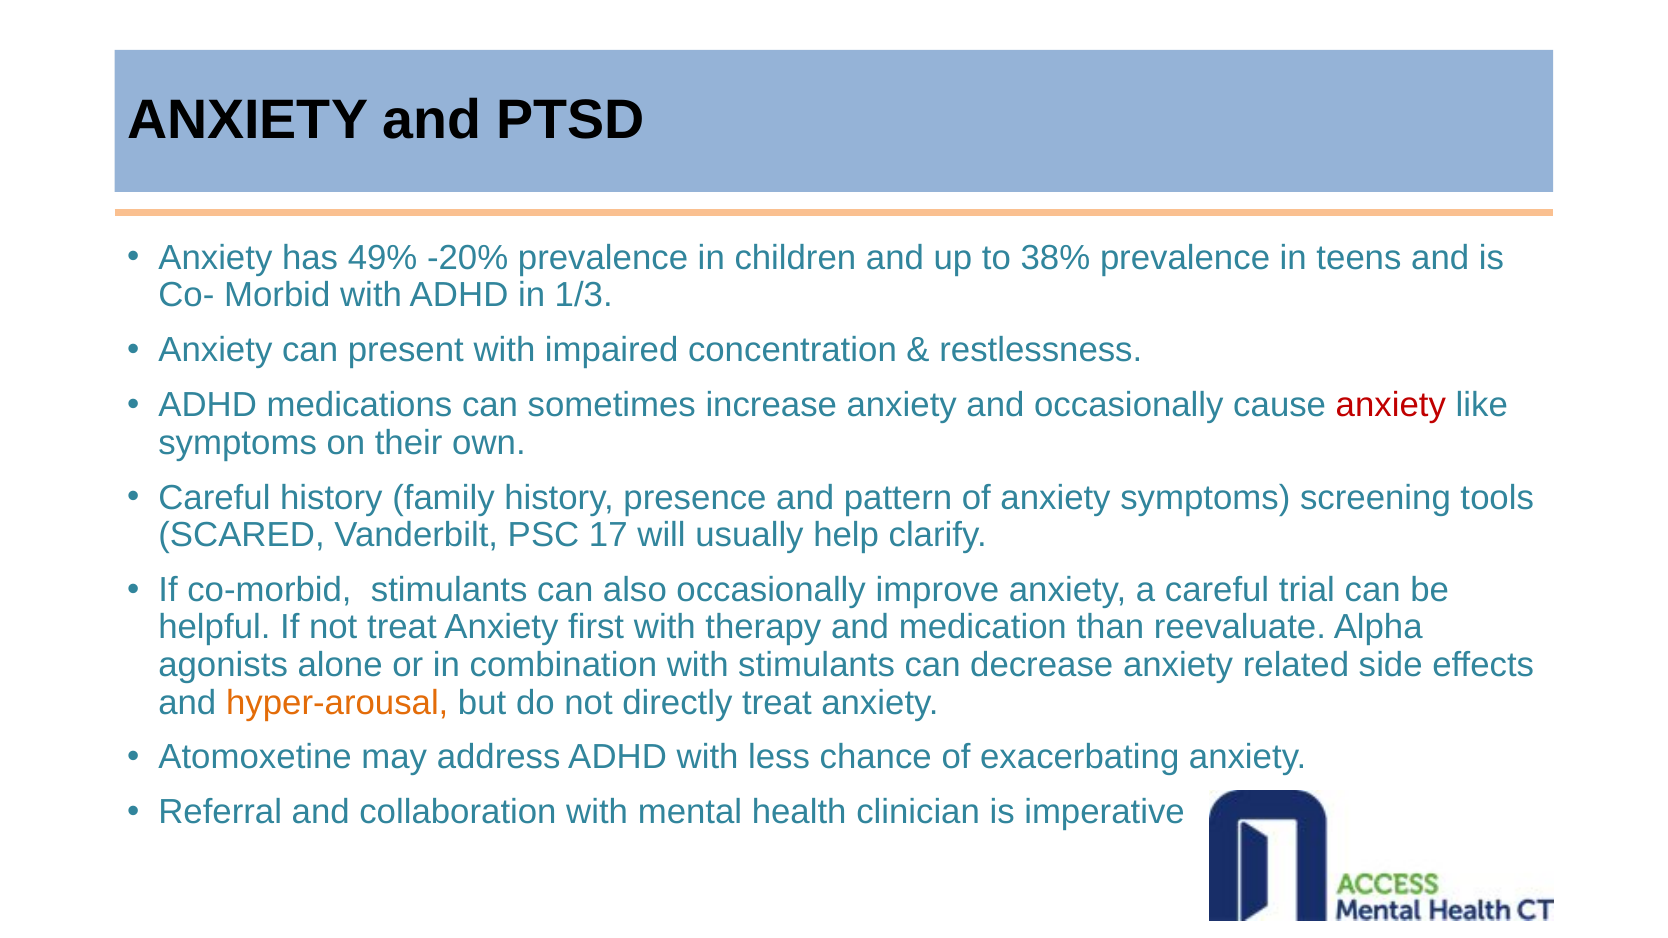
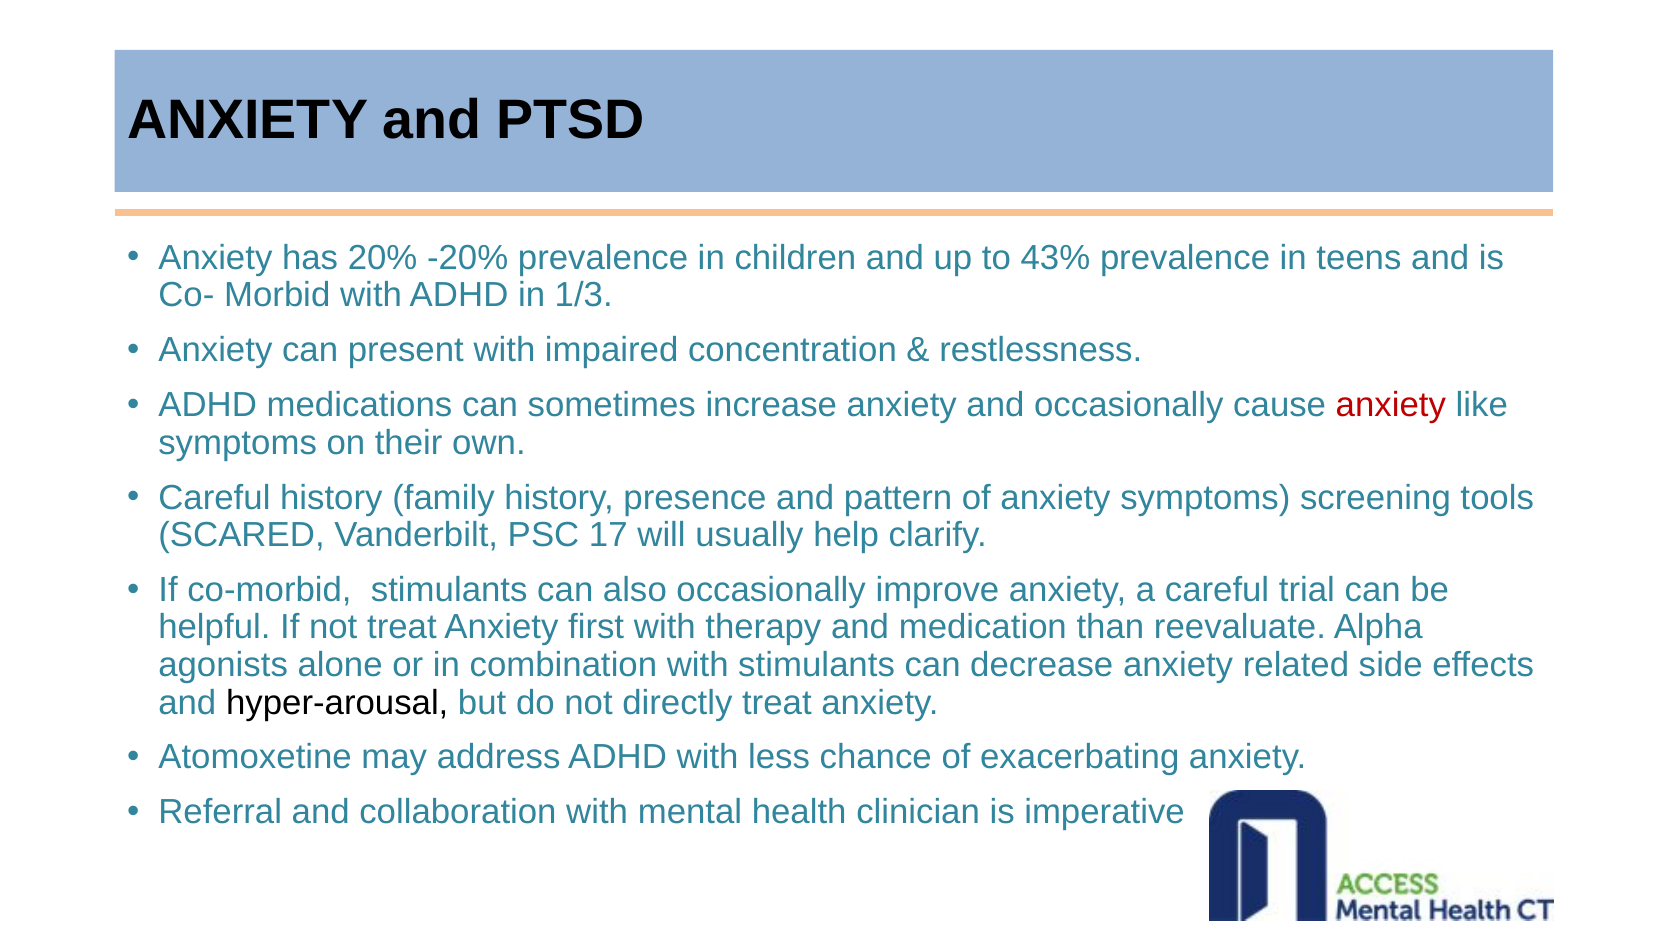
49%: 49% -> 20%
38%: 38% -> 43%
hyper-arousal colour: orange -> black
